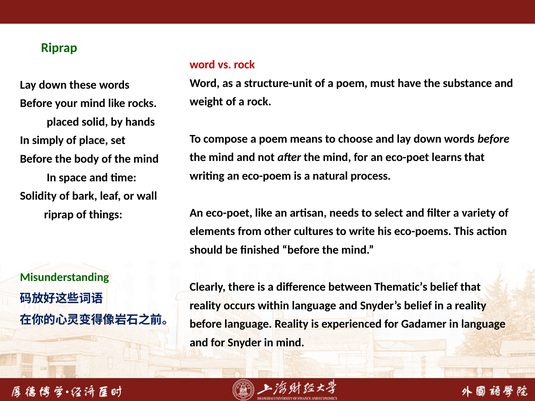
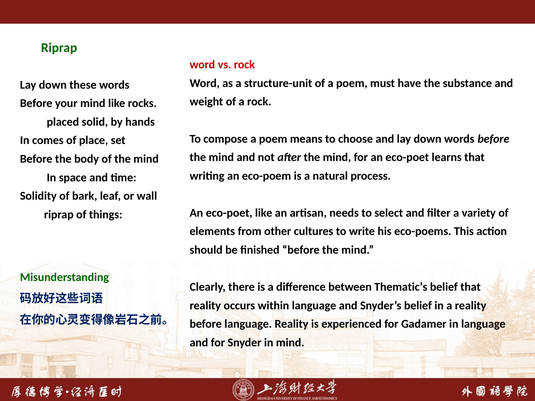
simply: simply -> comes
